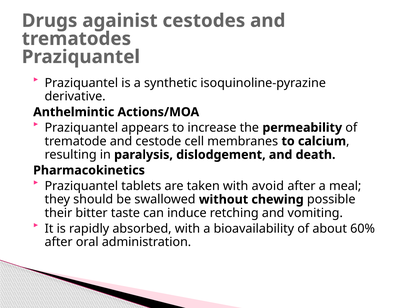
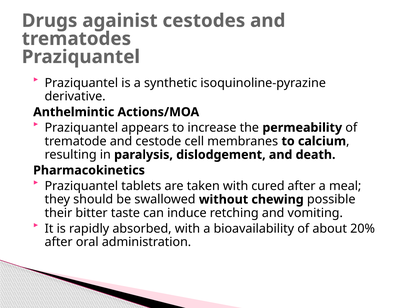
avoid: avoid -> cured
60%: 60% -> 20%
